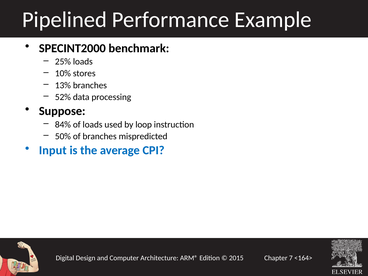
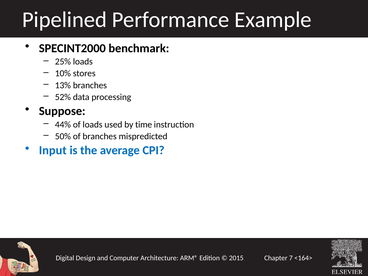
84%: 84% -> 44%
loop: loop -> time
